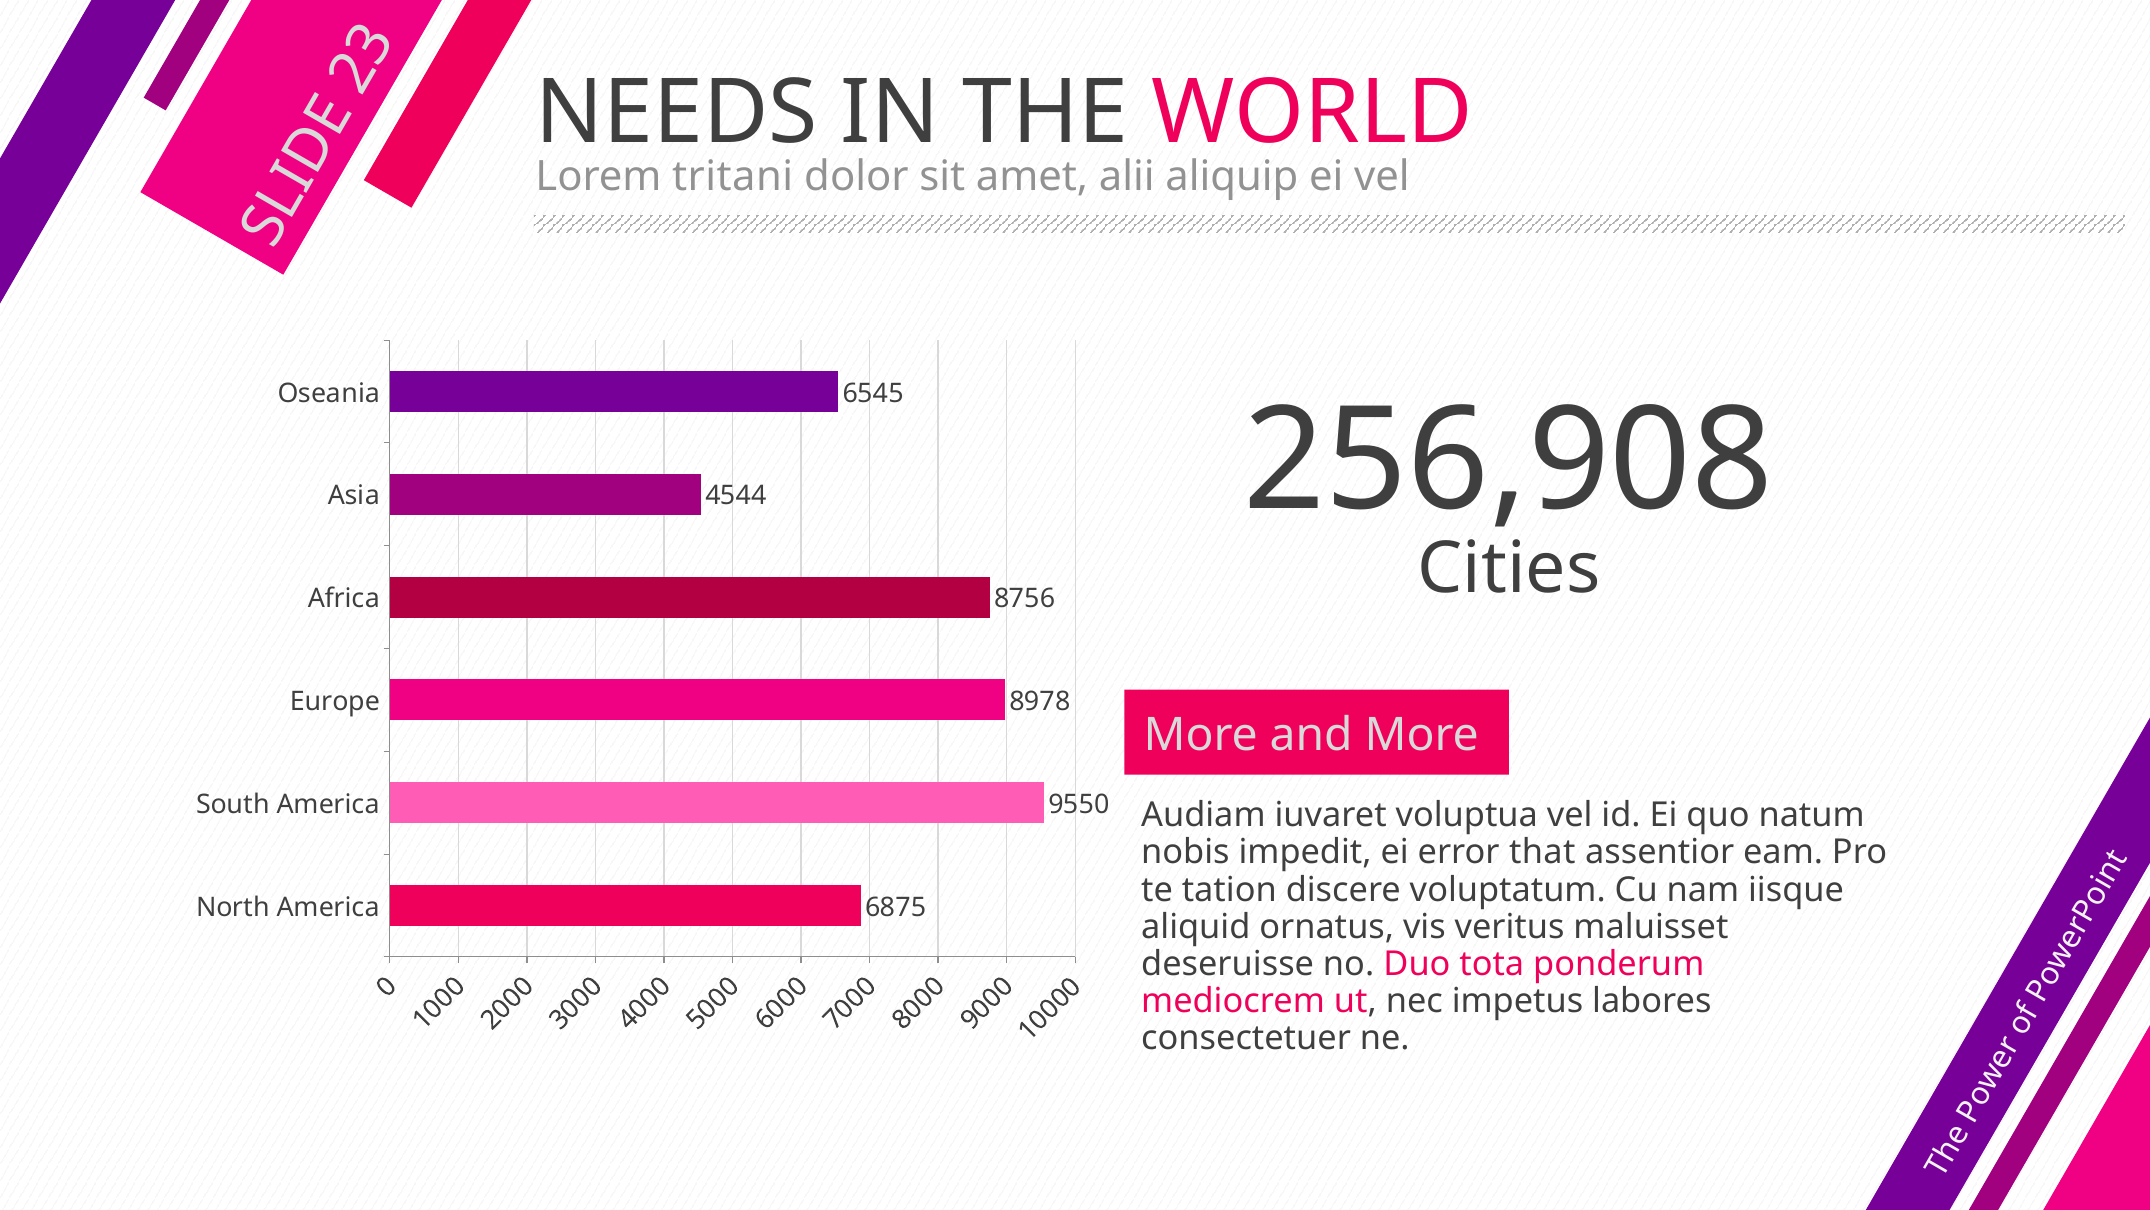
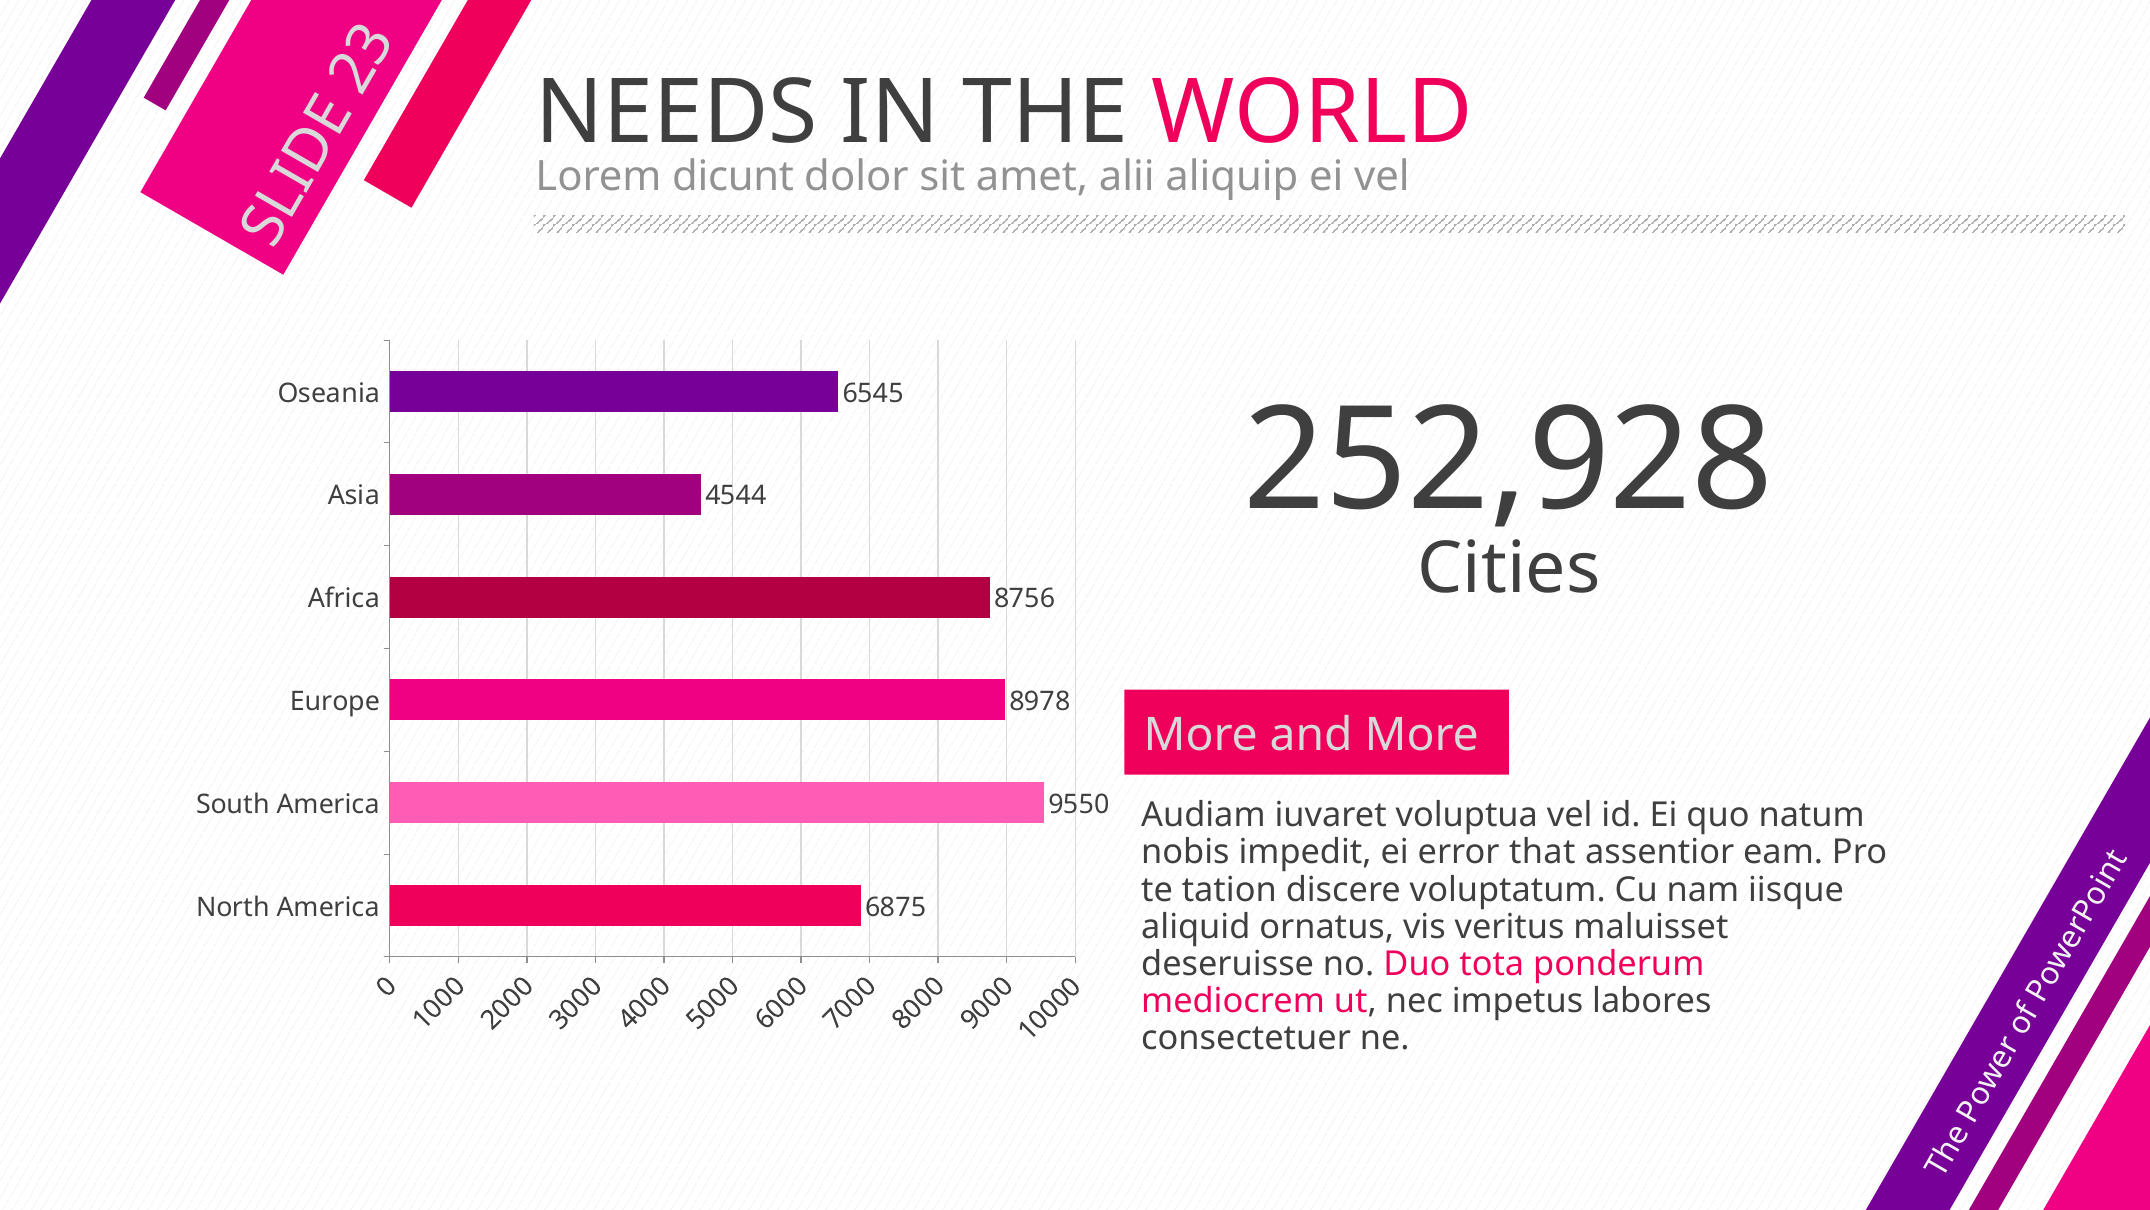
tritani: tritani -> dicunt
256,908: 256,908 -> 252,928
